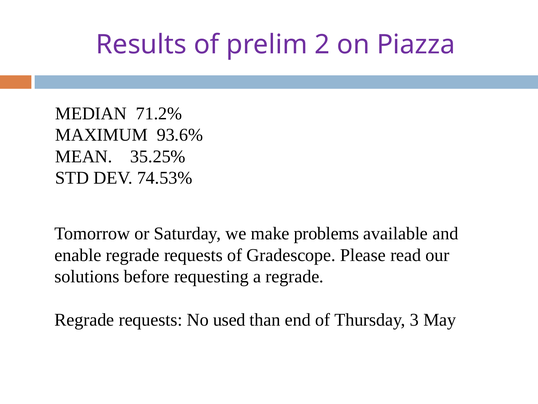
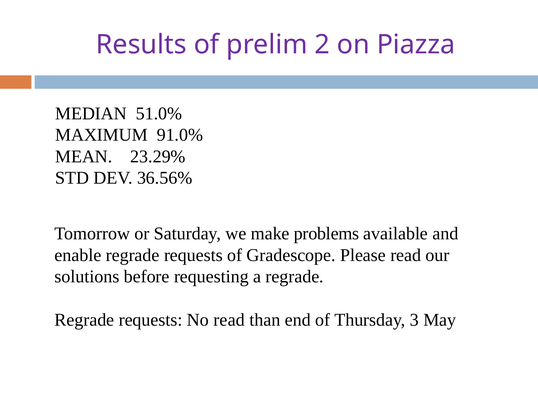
71.2%: 71.2% -> 51.0%
93.6%: 93.6% -> 91.0%
35.25%: 35.25% -> 23.29%
74.53%: 74.53% -> 36.56%
No used: used -> read
